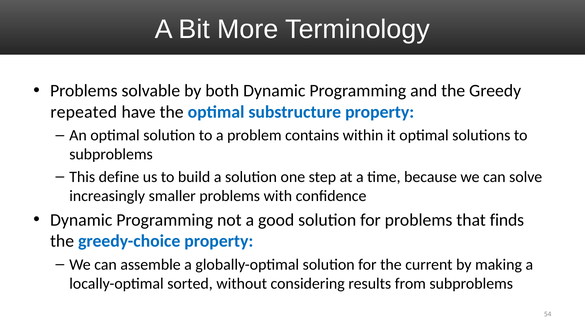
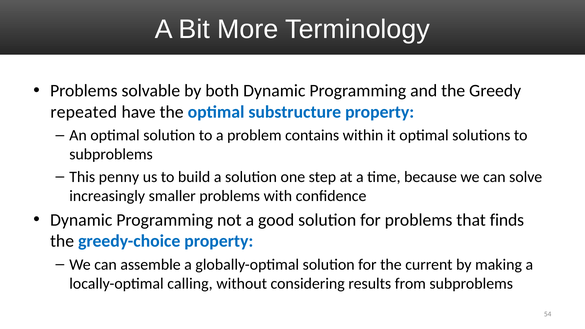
define: define -> penny
sorted: sorted -> calling
